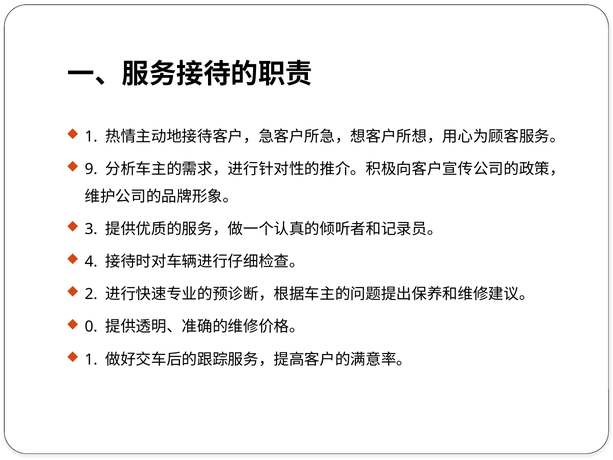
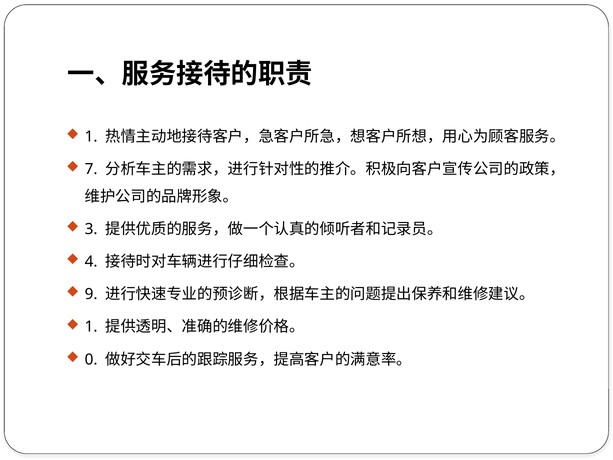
9: 9 -> 7
2: 2 -> 9
0 at (91, 327): 0 -> 1
1 at (91, 359): 1 -> 0
